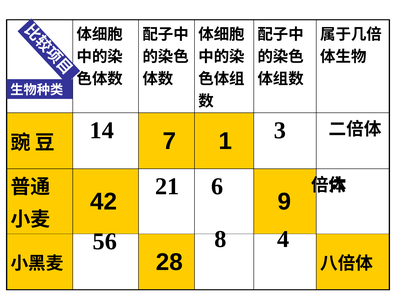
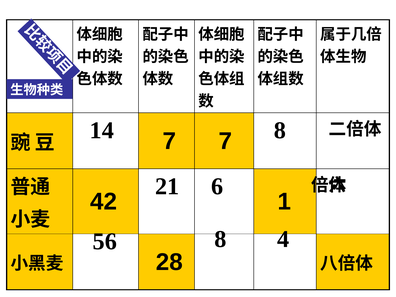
14 3: 3 -> 8
7 1: 1 -> 7
9: 9 -> 1
